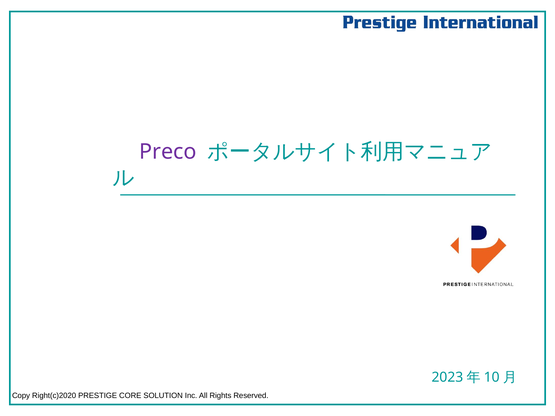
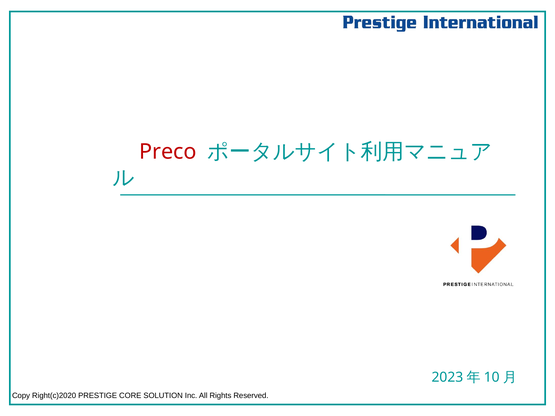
Preco colour: purple -> red
